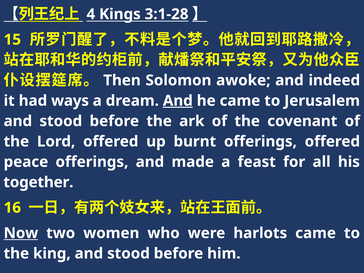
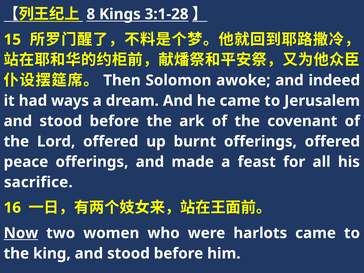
4: 4 -> 8
And at (178, 101) underline: present -> none
together: together -> sacrifice
